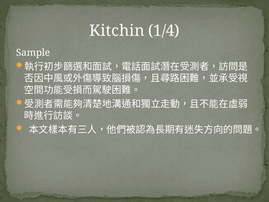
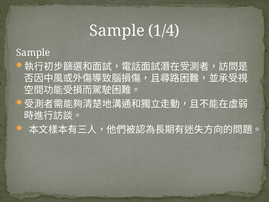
Kitchin at (117, 31): Kitchin -> Sample
